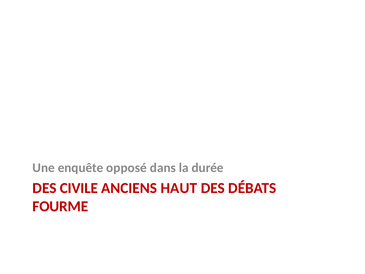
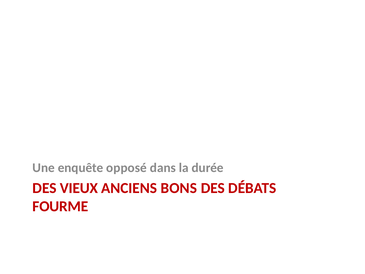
CIVILE: CIVILE -> VIEUX
HAUT: HAUT -> BONS
